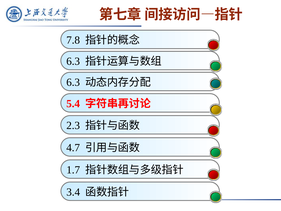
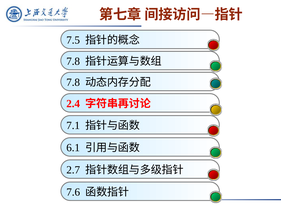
7.8: 7.8 -> 7.5
6.3 at (73, 61): 6.3 -> 7.8
6.3 at (73, 82): 6.3 -> 7.8
5.4: 5.4 -> 2.4
2.3: 2.3 -> 7.1
4.7: 4.7 -> 6.1
1.7: 1.7 -> 2.7
3.4: 3.4 -> 7.6
